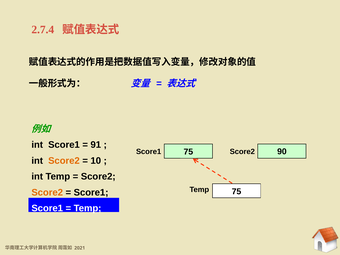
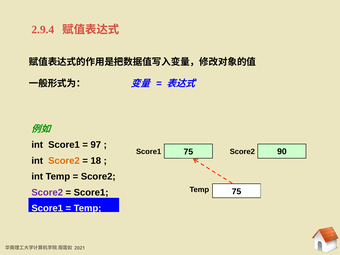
2.7.4: 2.7.4 -> 2.9.4
91: 91 -> 97
10: 10 -> 18
Score2 at (47, 192) colour: orange -> purple
